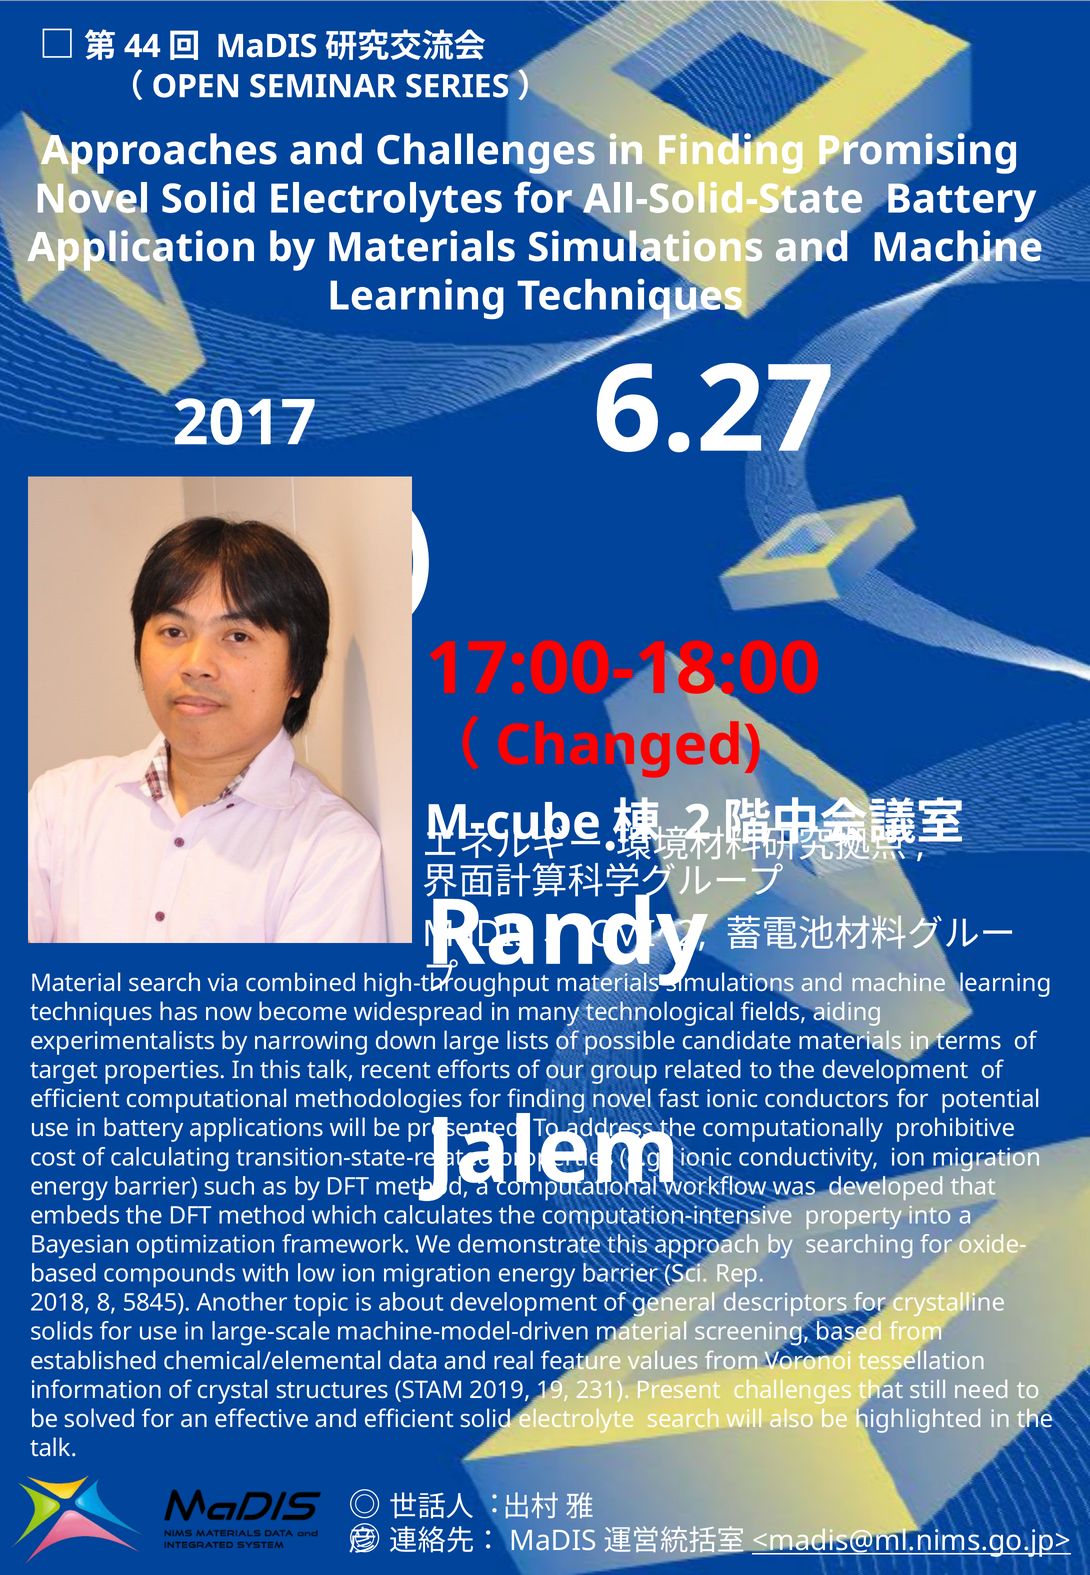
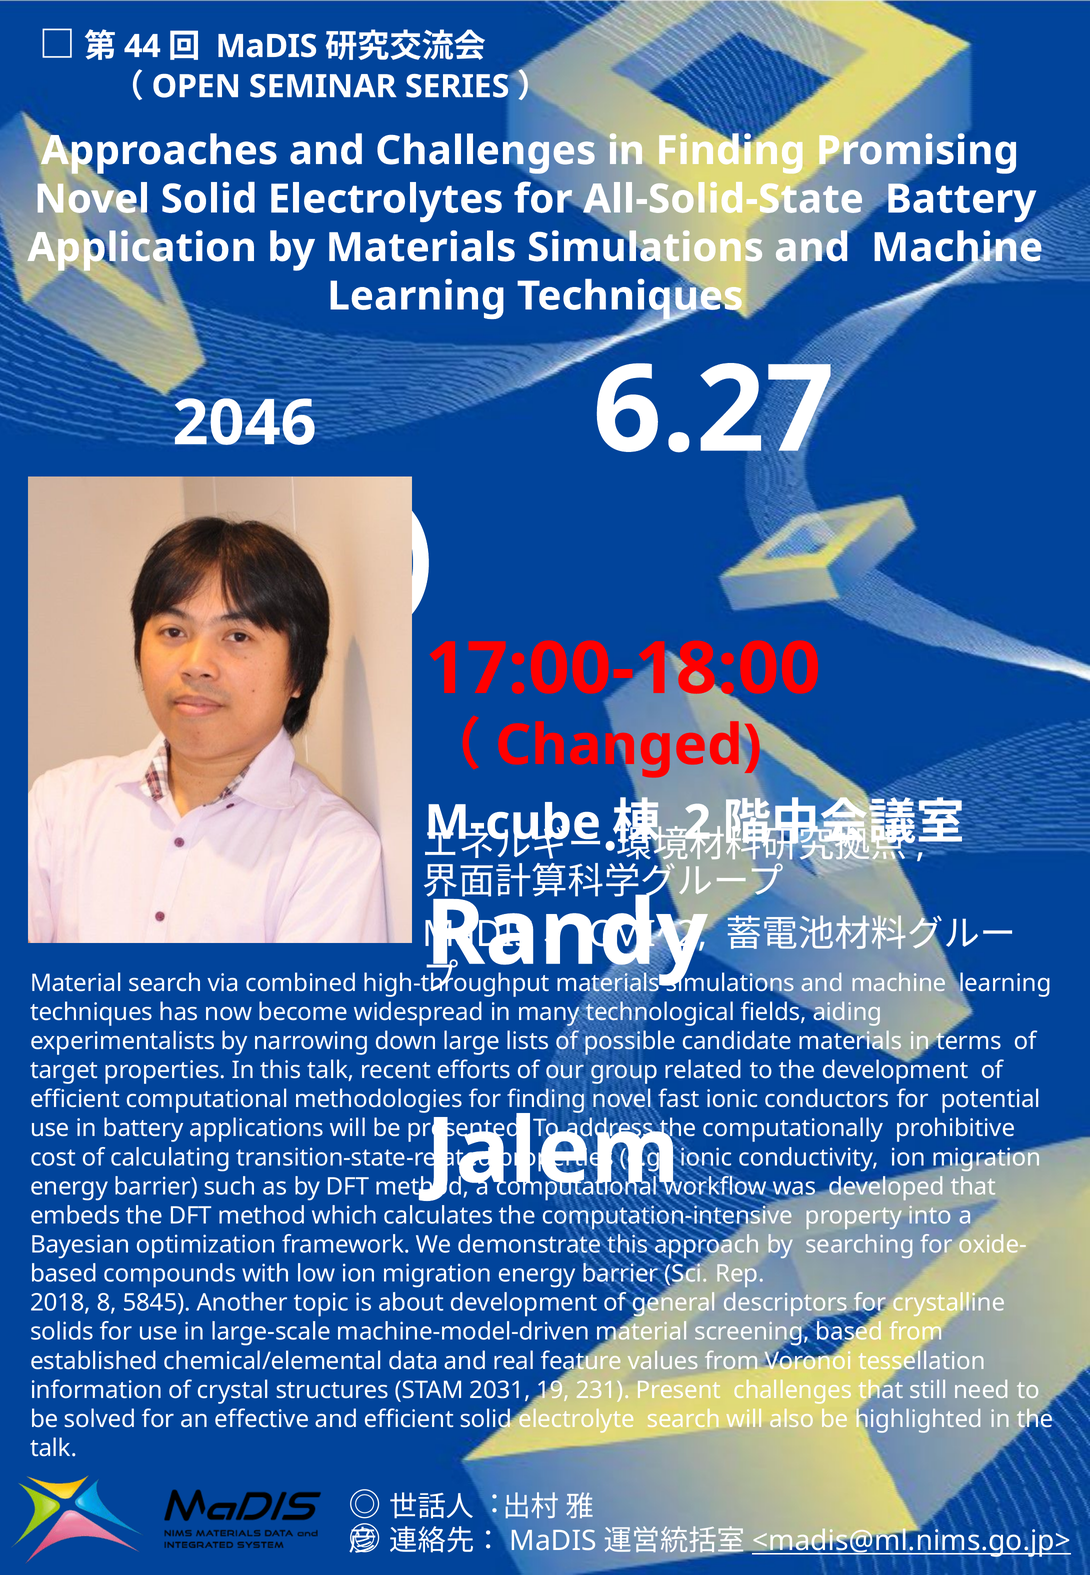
2017: 2017 -> 2046
2019: 2019 -> 2031
